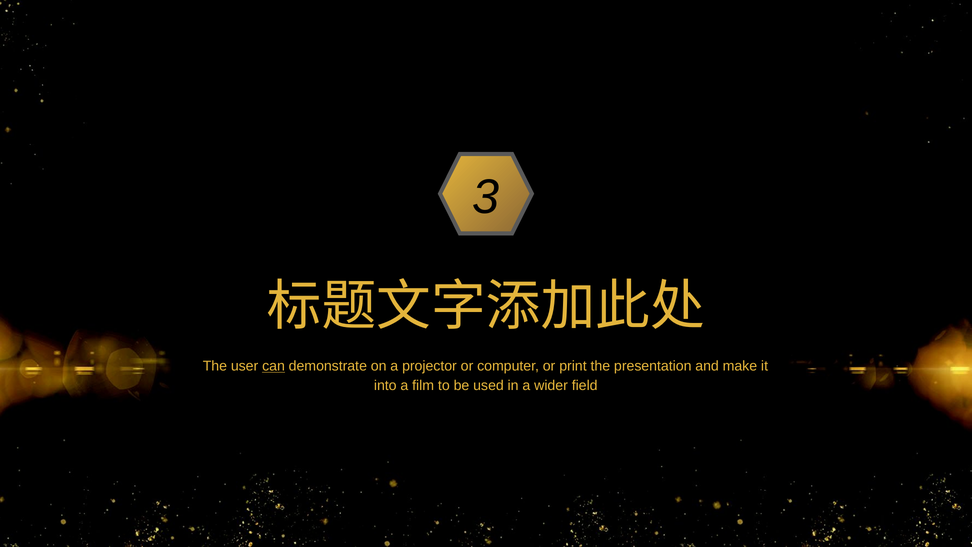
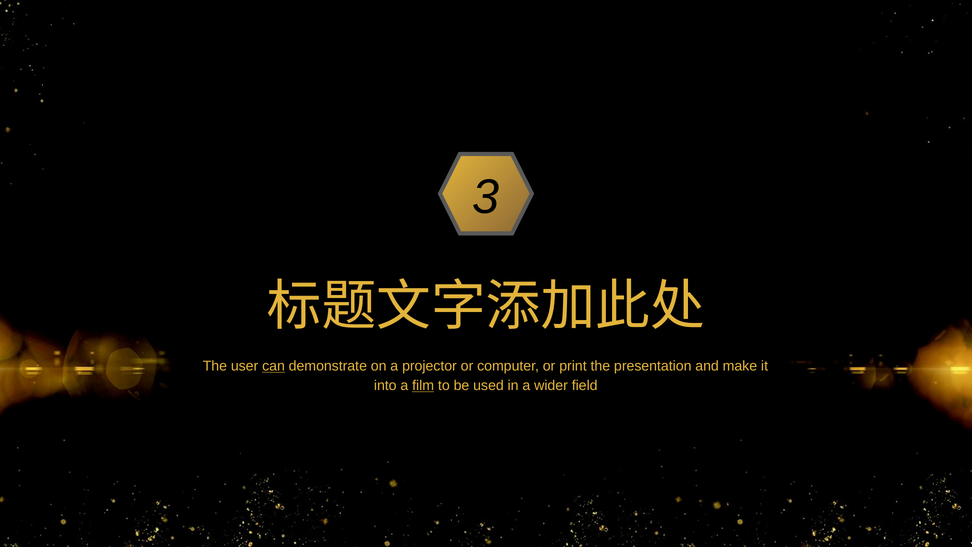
film underline: none -> present
